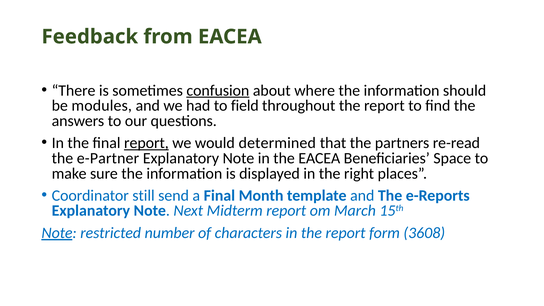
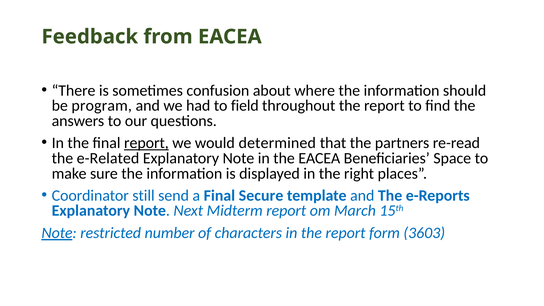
confusion underline: present -> none
modules: modules -> program
e-Partner: e-Partner -> e-Related
Month: Month -> Secure
3608: 3608 -> 3603
